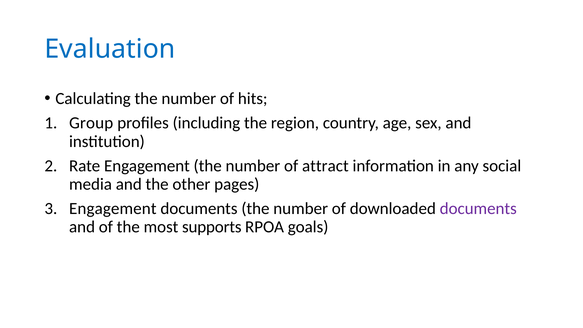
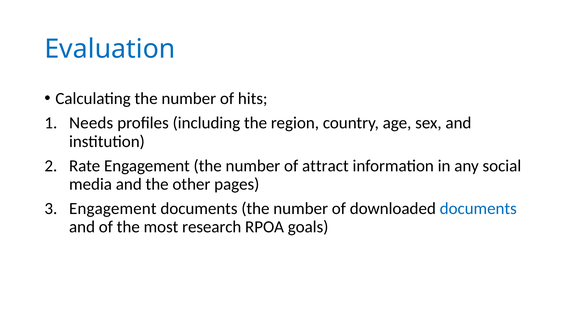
Group: Group -> Needs
documents at (478, 209) colour: purple -> blue
supports: supports -> research
